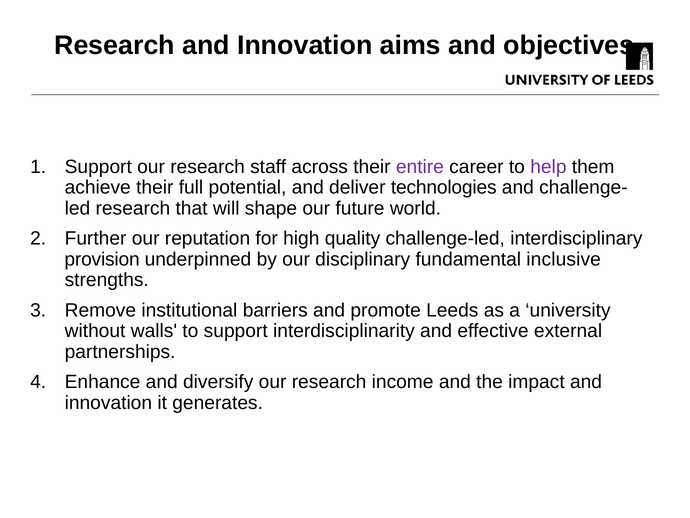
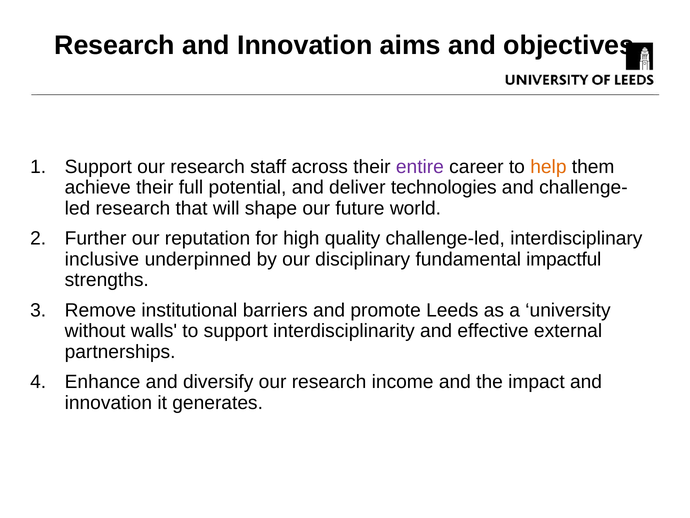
help colour: purple -> orange
provision: provision -> inclusive
inclusive: inclusive -> impactful
